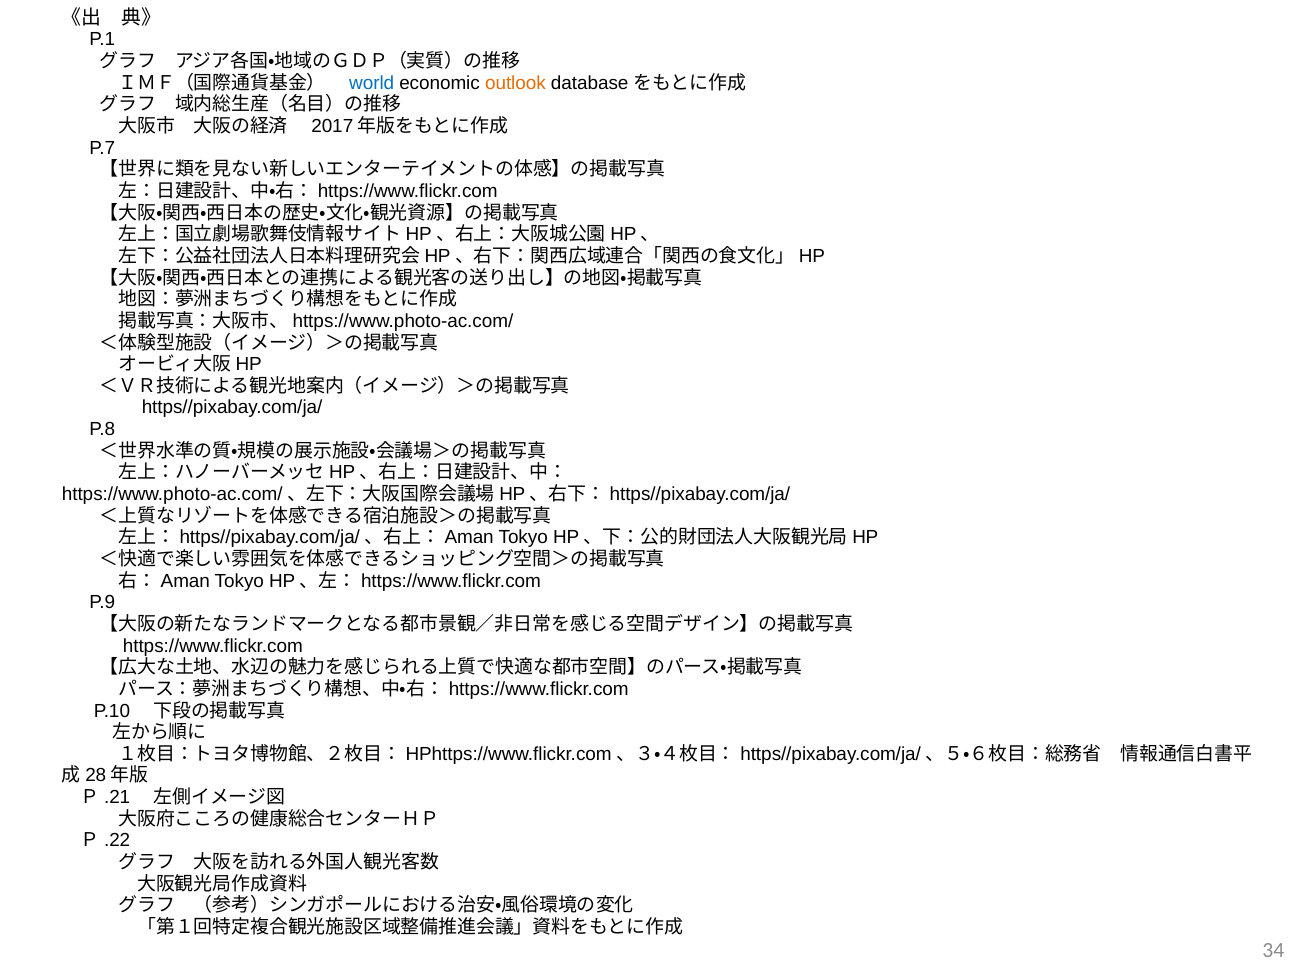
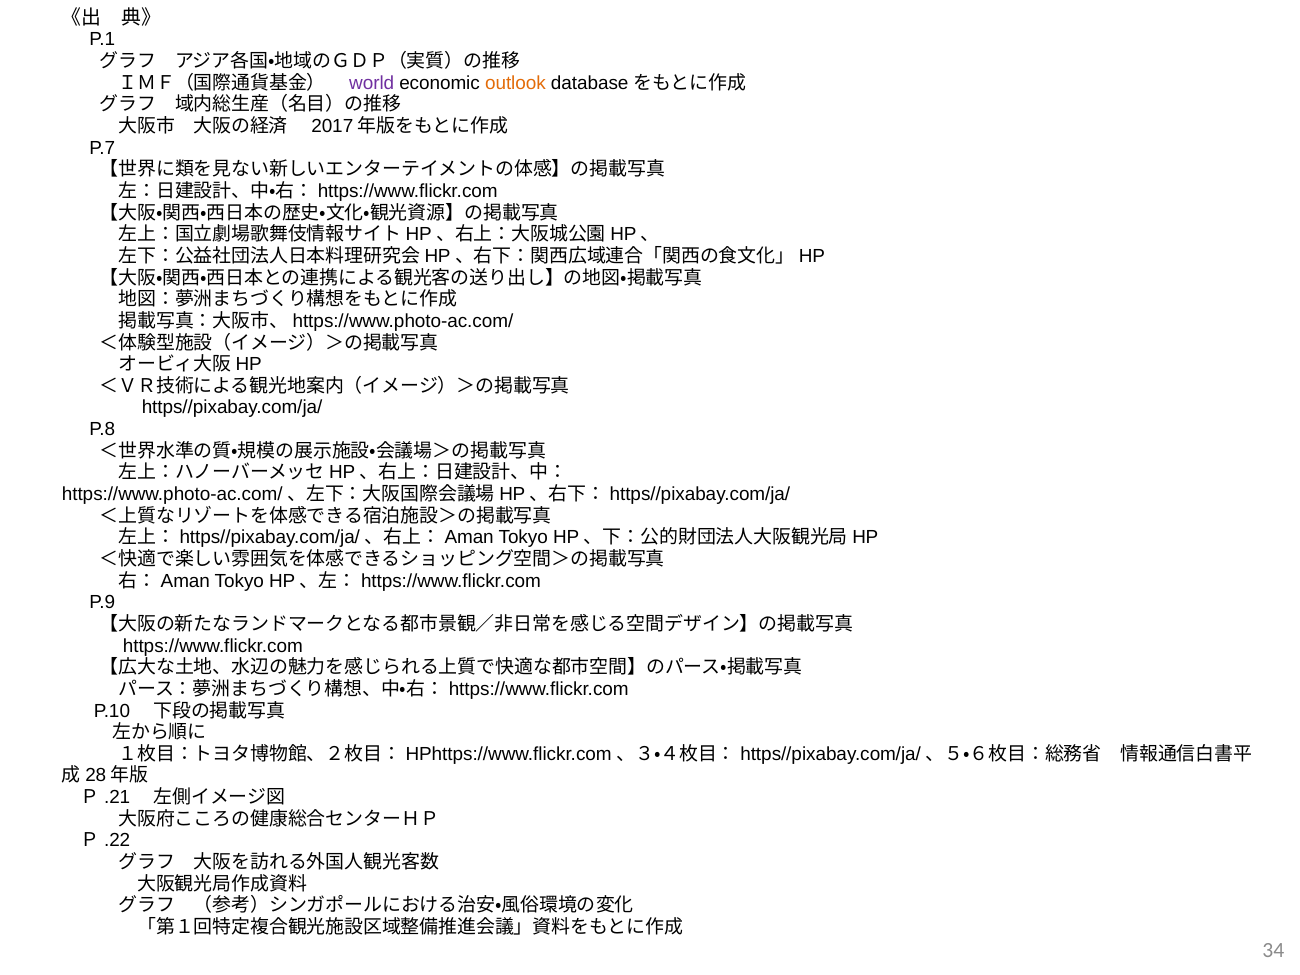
world colour: blue -> purple
